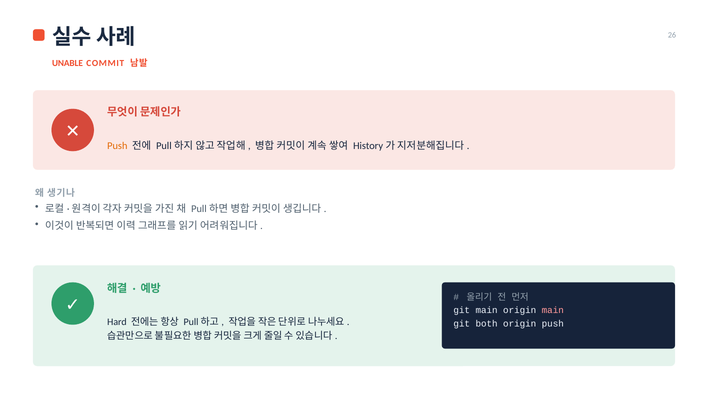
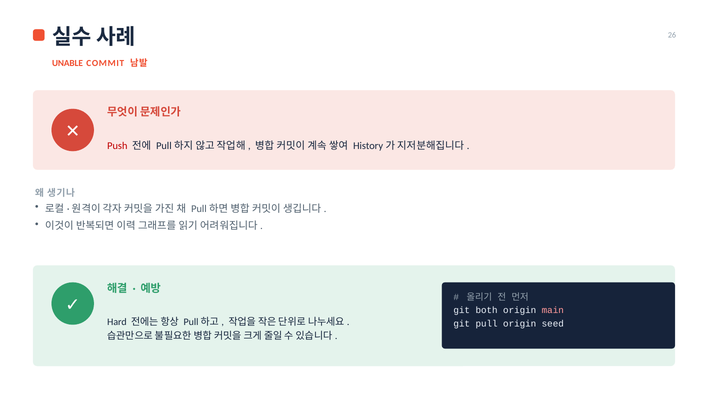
Push at (117, 146) colour: orange -> red
git main: main -> both
git both: both -> pull
origin push: push -> seed
